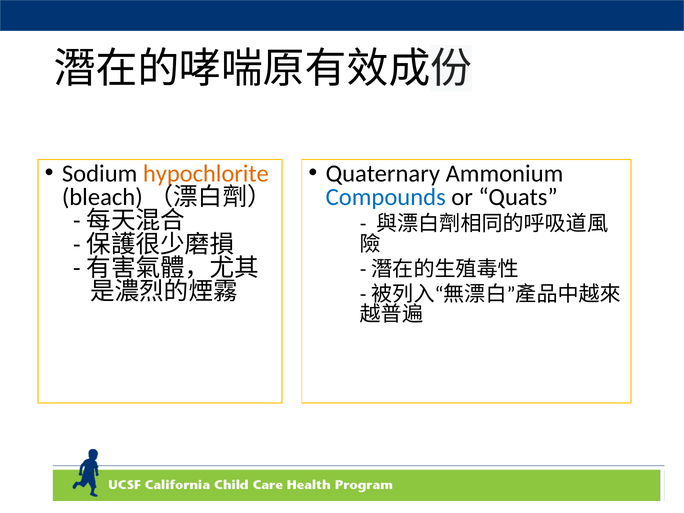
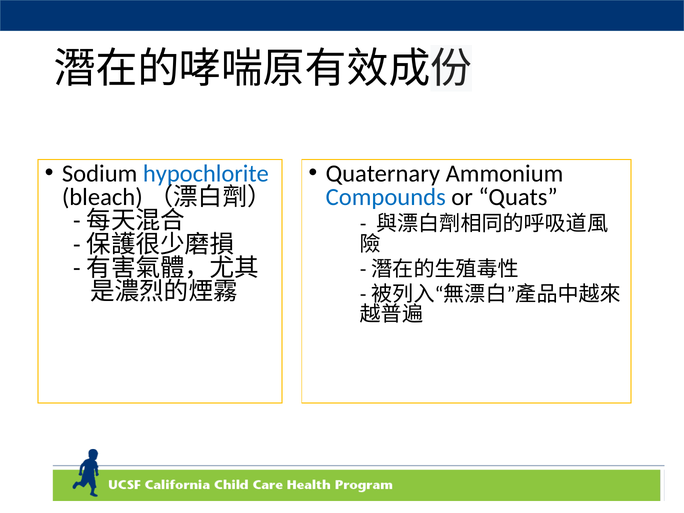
hypochlorite colour: orange -> blue
